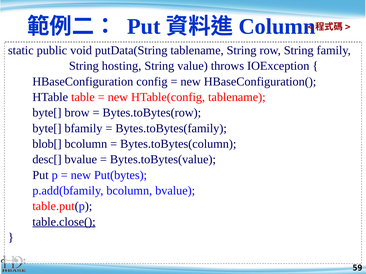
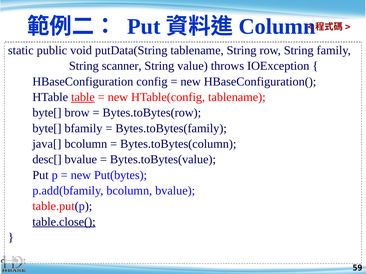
hosting: hosting -> scanner
table underline: none -> present
blob[: blob[ -> java[
